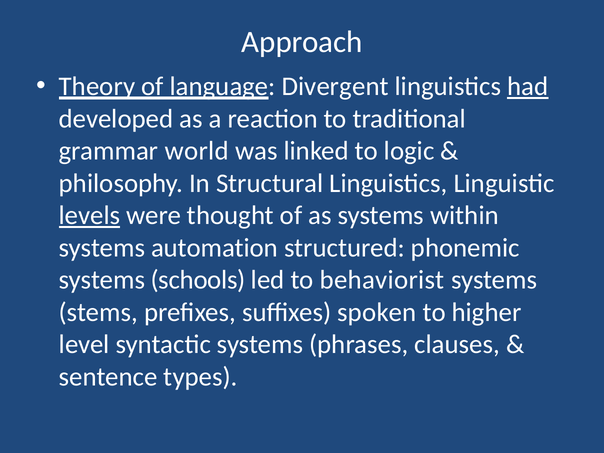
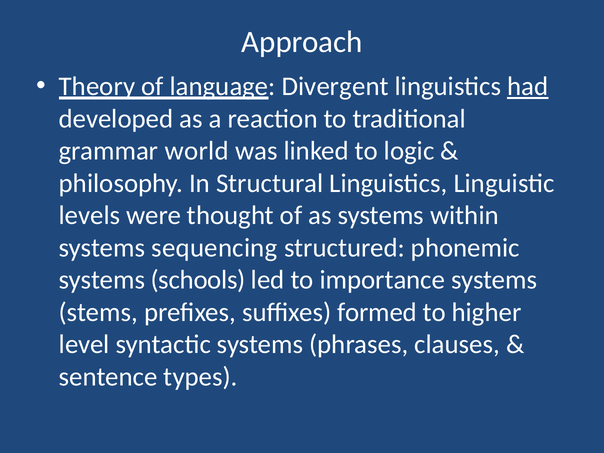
levels underline: present -> none
automation: automation -> sequencing
behaviorist: behaviorist -> importance
spoken: spoken -> formed
